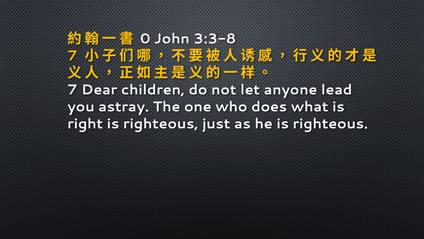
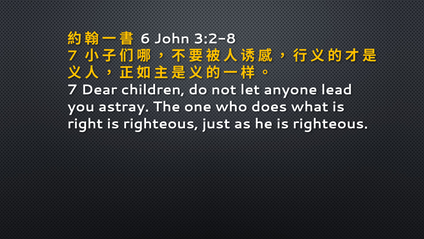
0: 0 -> 6
3:3-8: 3:3-8 -> 3:2-8
